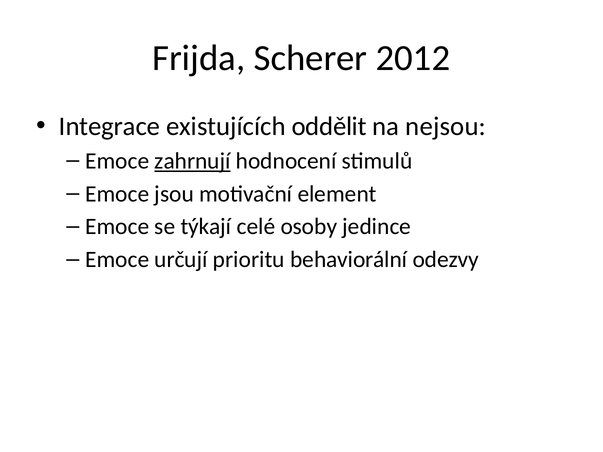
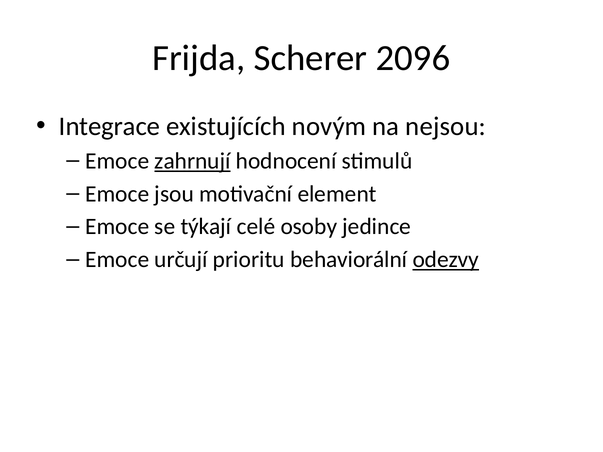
2012: 2012 -> 2096
oddělit: oddělit -> novým
odezvy underline: none -> present
